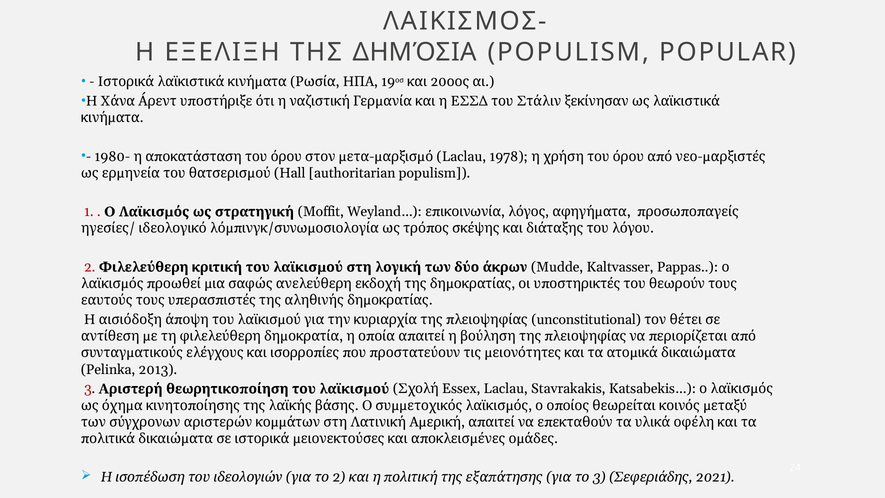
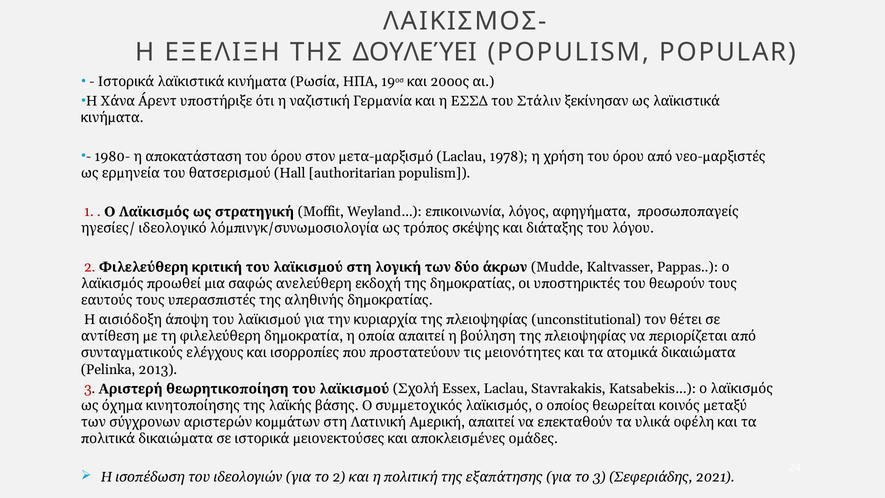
ΔΗΜΌΣΙΑ: ΔΗΜΌΣΙΑ -> ΔΟΥΛΕΎΕΙ
